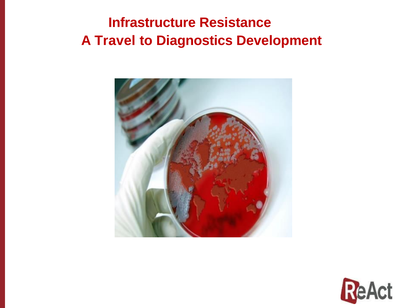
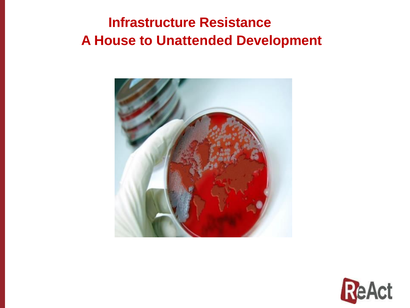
Travel: Travel -> House
Diagnostics: Diagnostics -> Unattended
